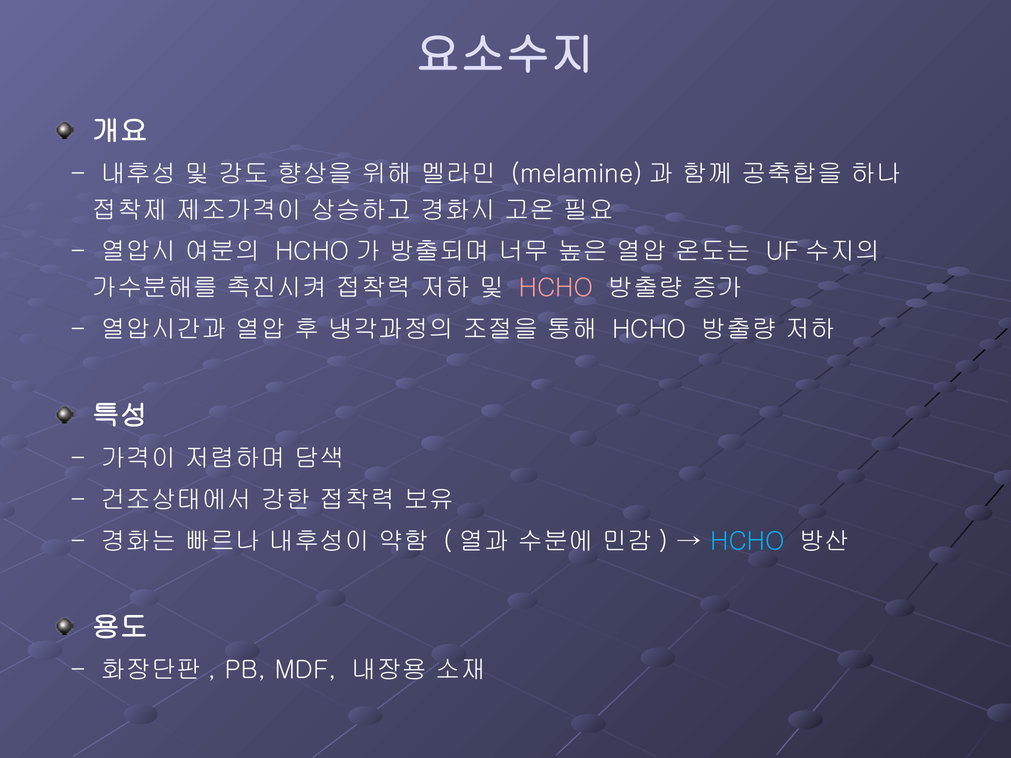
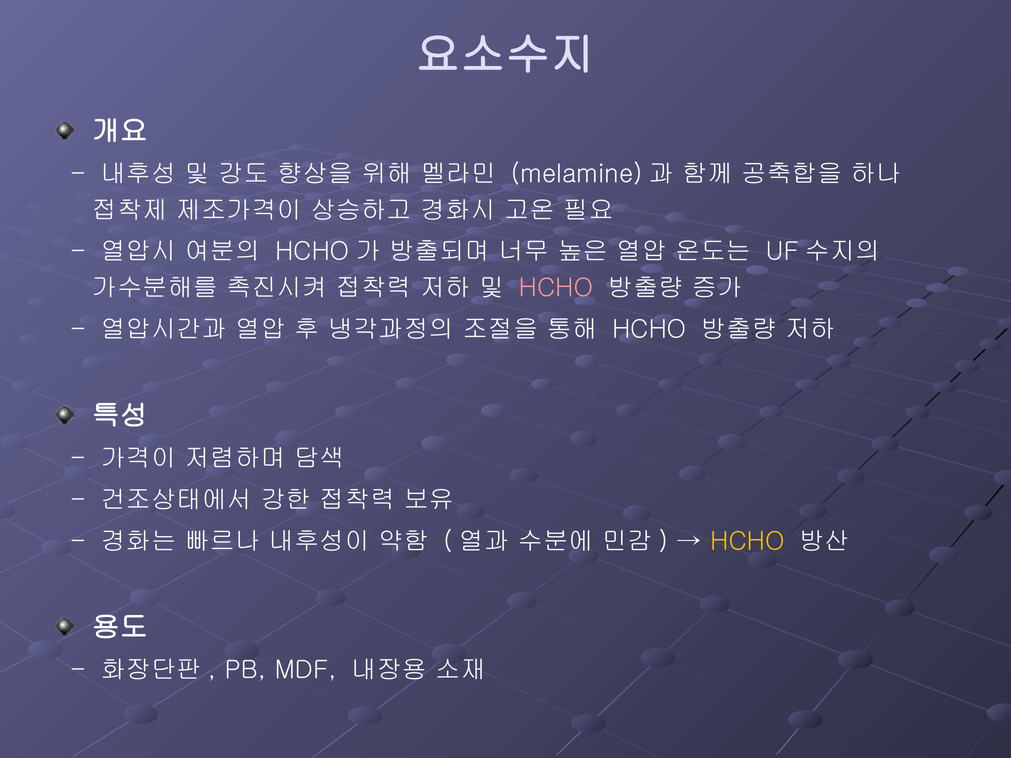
HCHO at (747, 541) colour: light blue -> yellow
